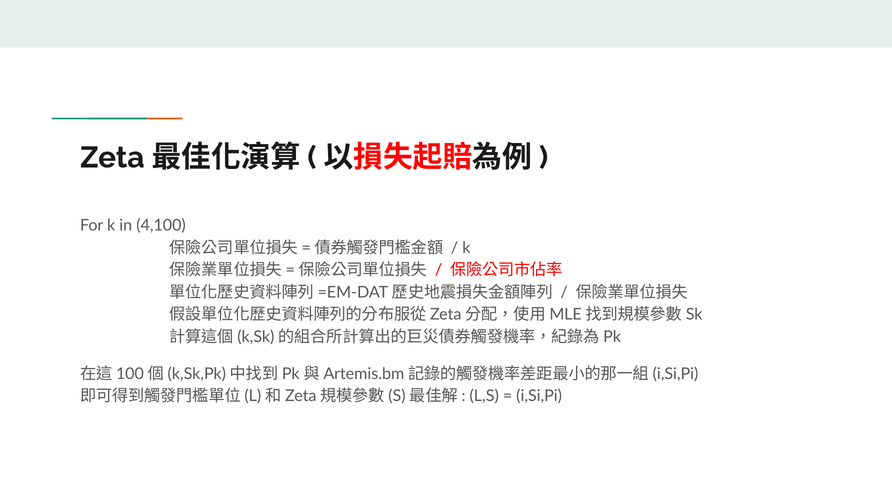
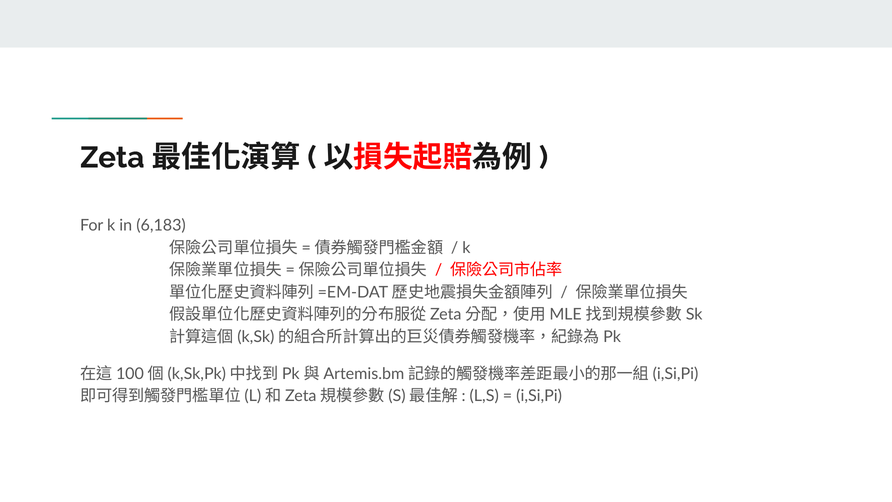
4,100: 4,100 -> 6,183
